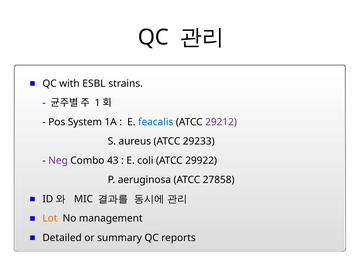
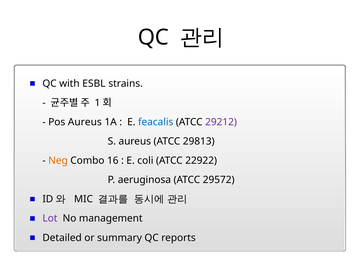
Pos System: System -> Aureus
29233: 29233 -> 29813
Neg colour: purple -> orange
43: 43 -> 16
29922: 29922 -> 22922
27858: 27858 -> 29572
Lot colour: orange -> purple
